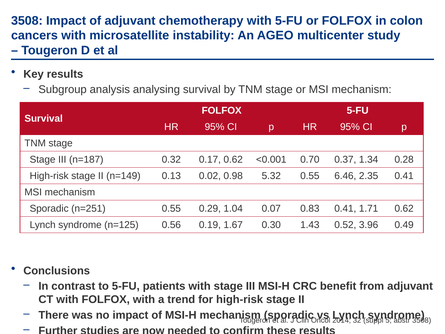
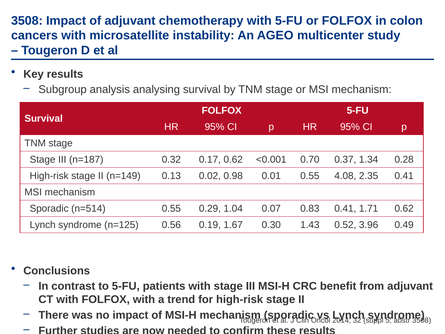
5.32: 5.32 -> 0.01
6.46: 6.46 -> 4.08
n=251: n=251 -> n=514
